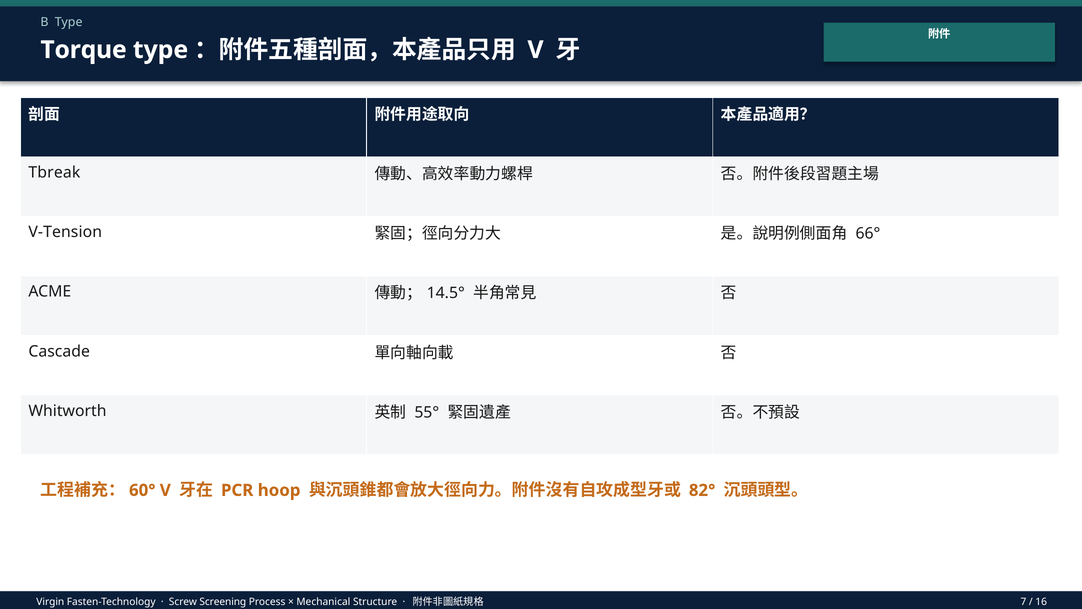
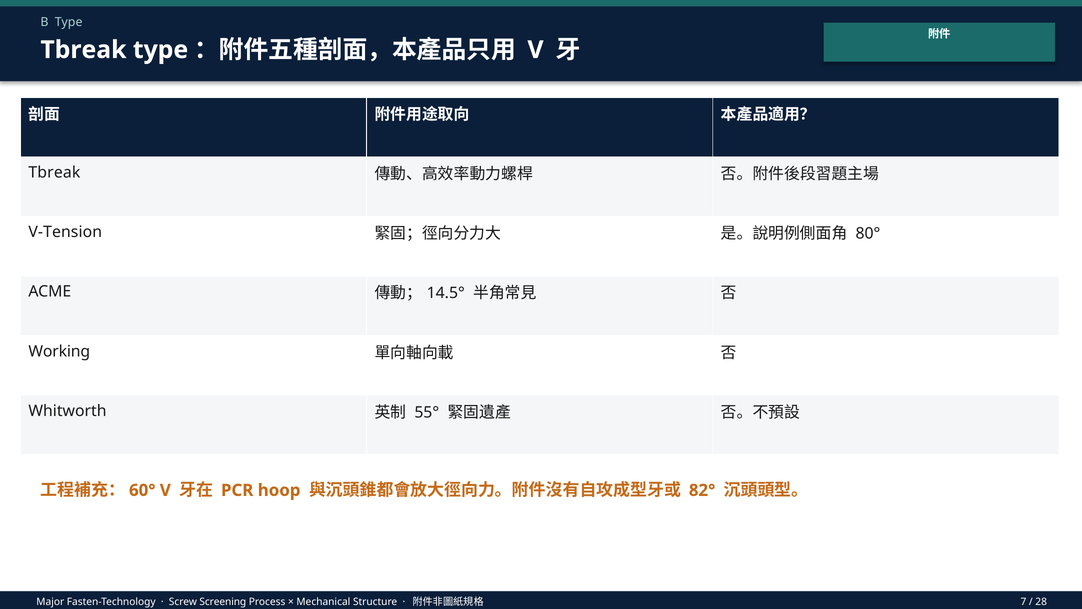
Torque at (84, 50): Torque -> Tbreak
66°: 66° -> 80°
Cascade: Cascade -> Working
Virgin: Virgin -> Major
16: 16 -> 28
